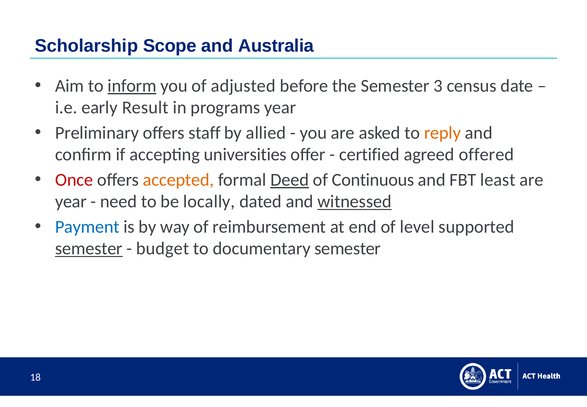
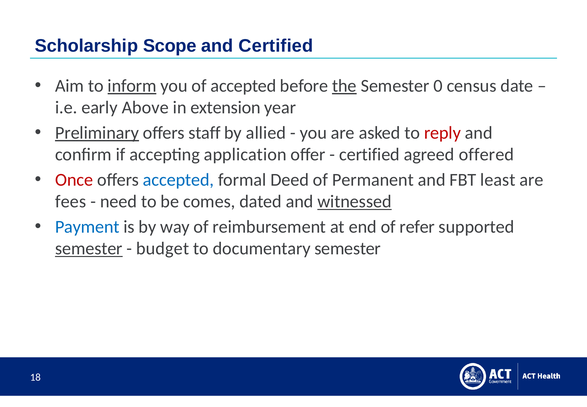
and Australia: Australia -> Certified
of adjusted: adjusted -> accepted
the underline: none -> present
3: 3 -> 0
Result: Result -> Above
programs: programs -> extension
Preliminary underline: none -> present
reply colour: orange -> red
universities: universities -> application
accepted at (179, 180) colour: orange -> blue
Deed underline: present -> none
Continuous: Continuous -> Permanent
year at (71, 201): year -> fees
locally: locally -> comes
level: level -> refer
